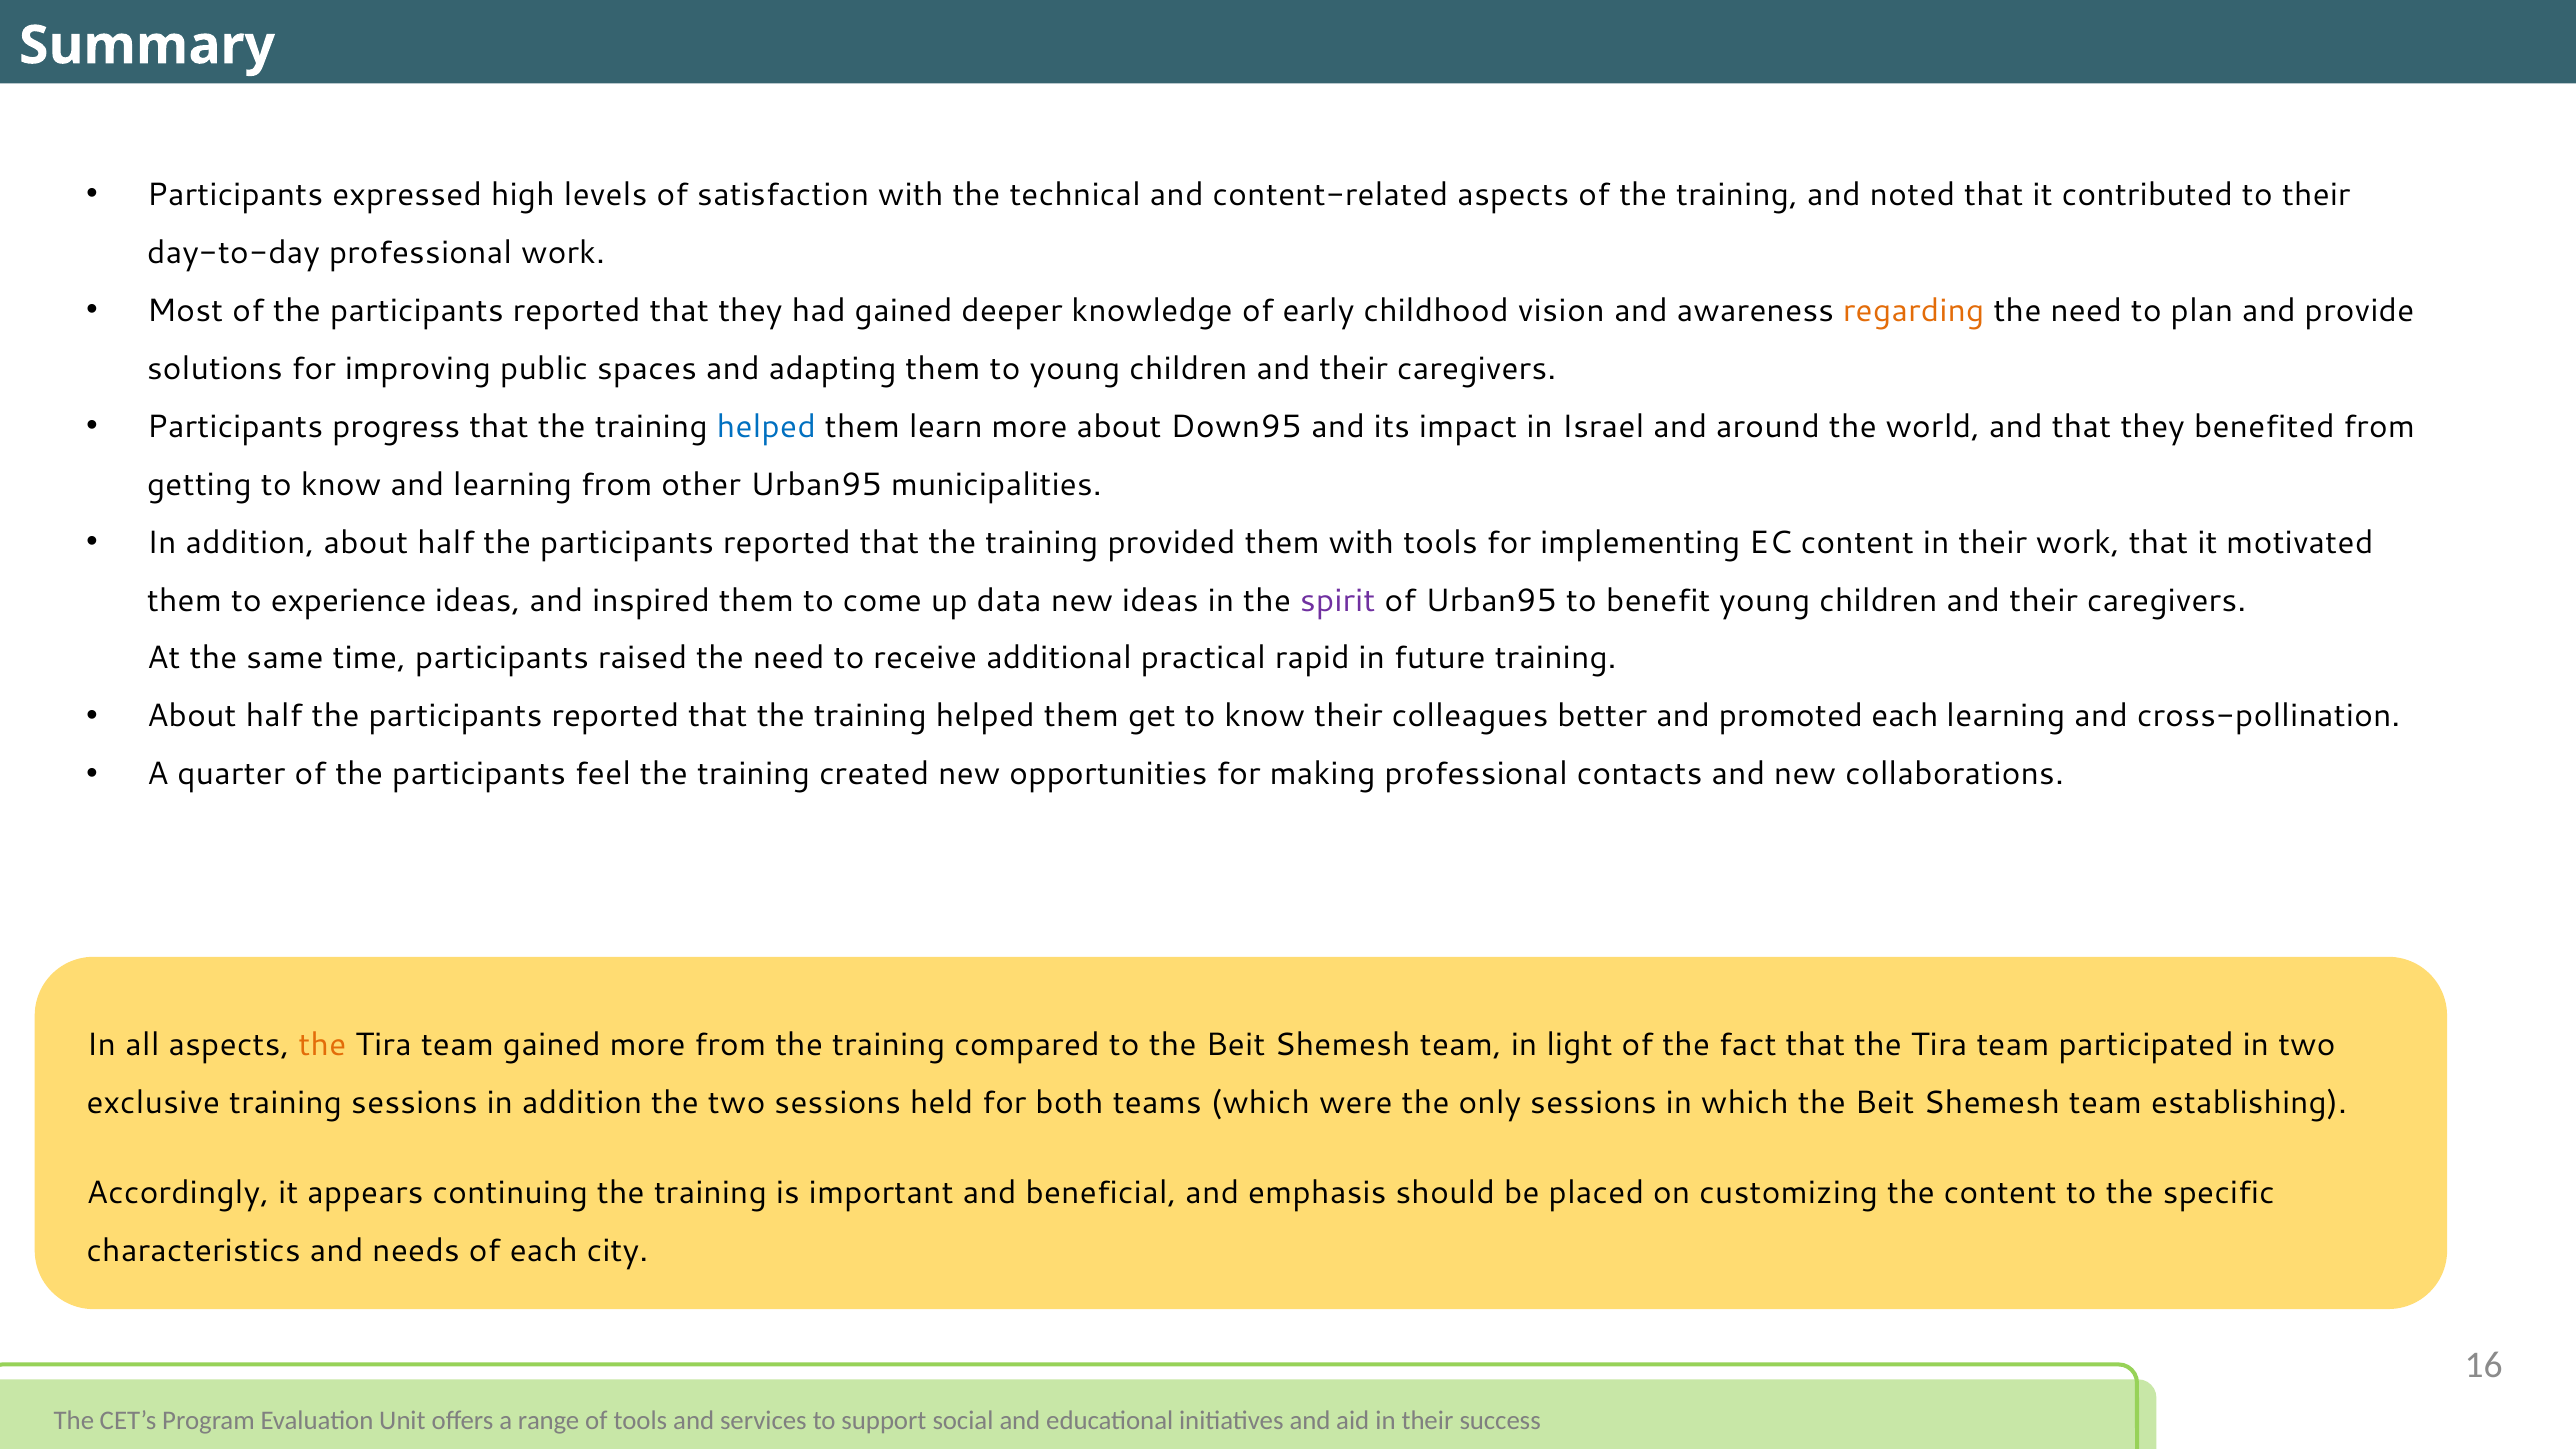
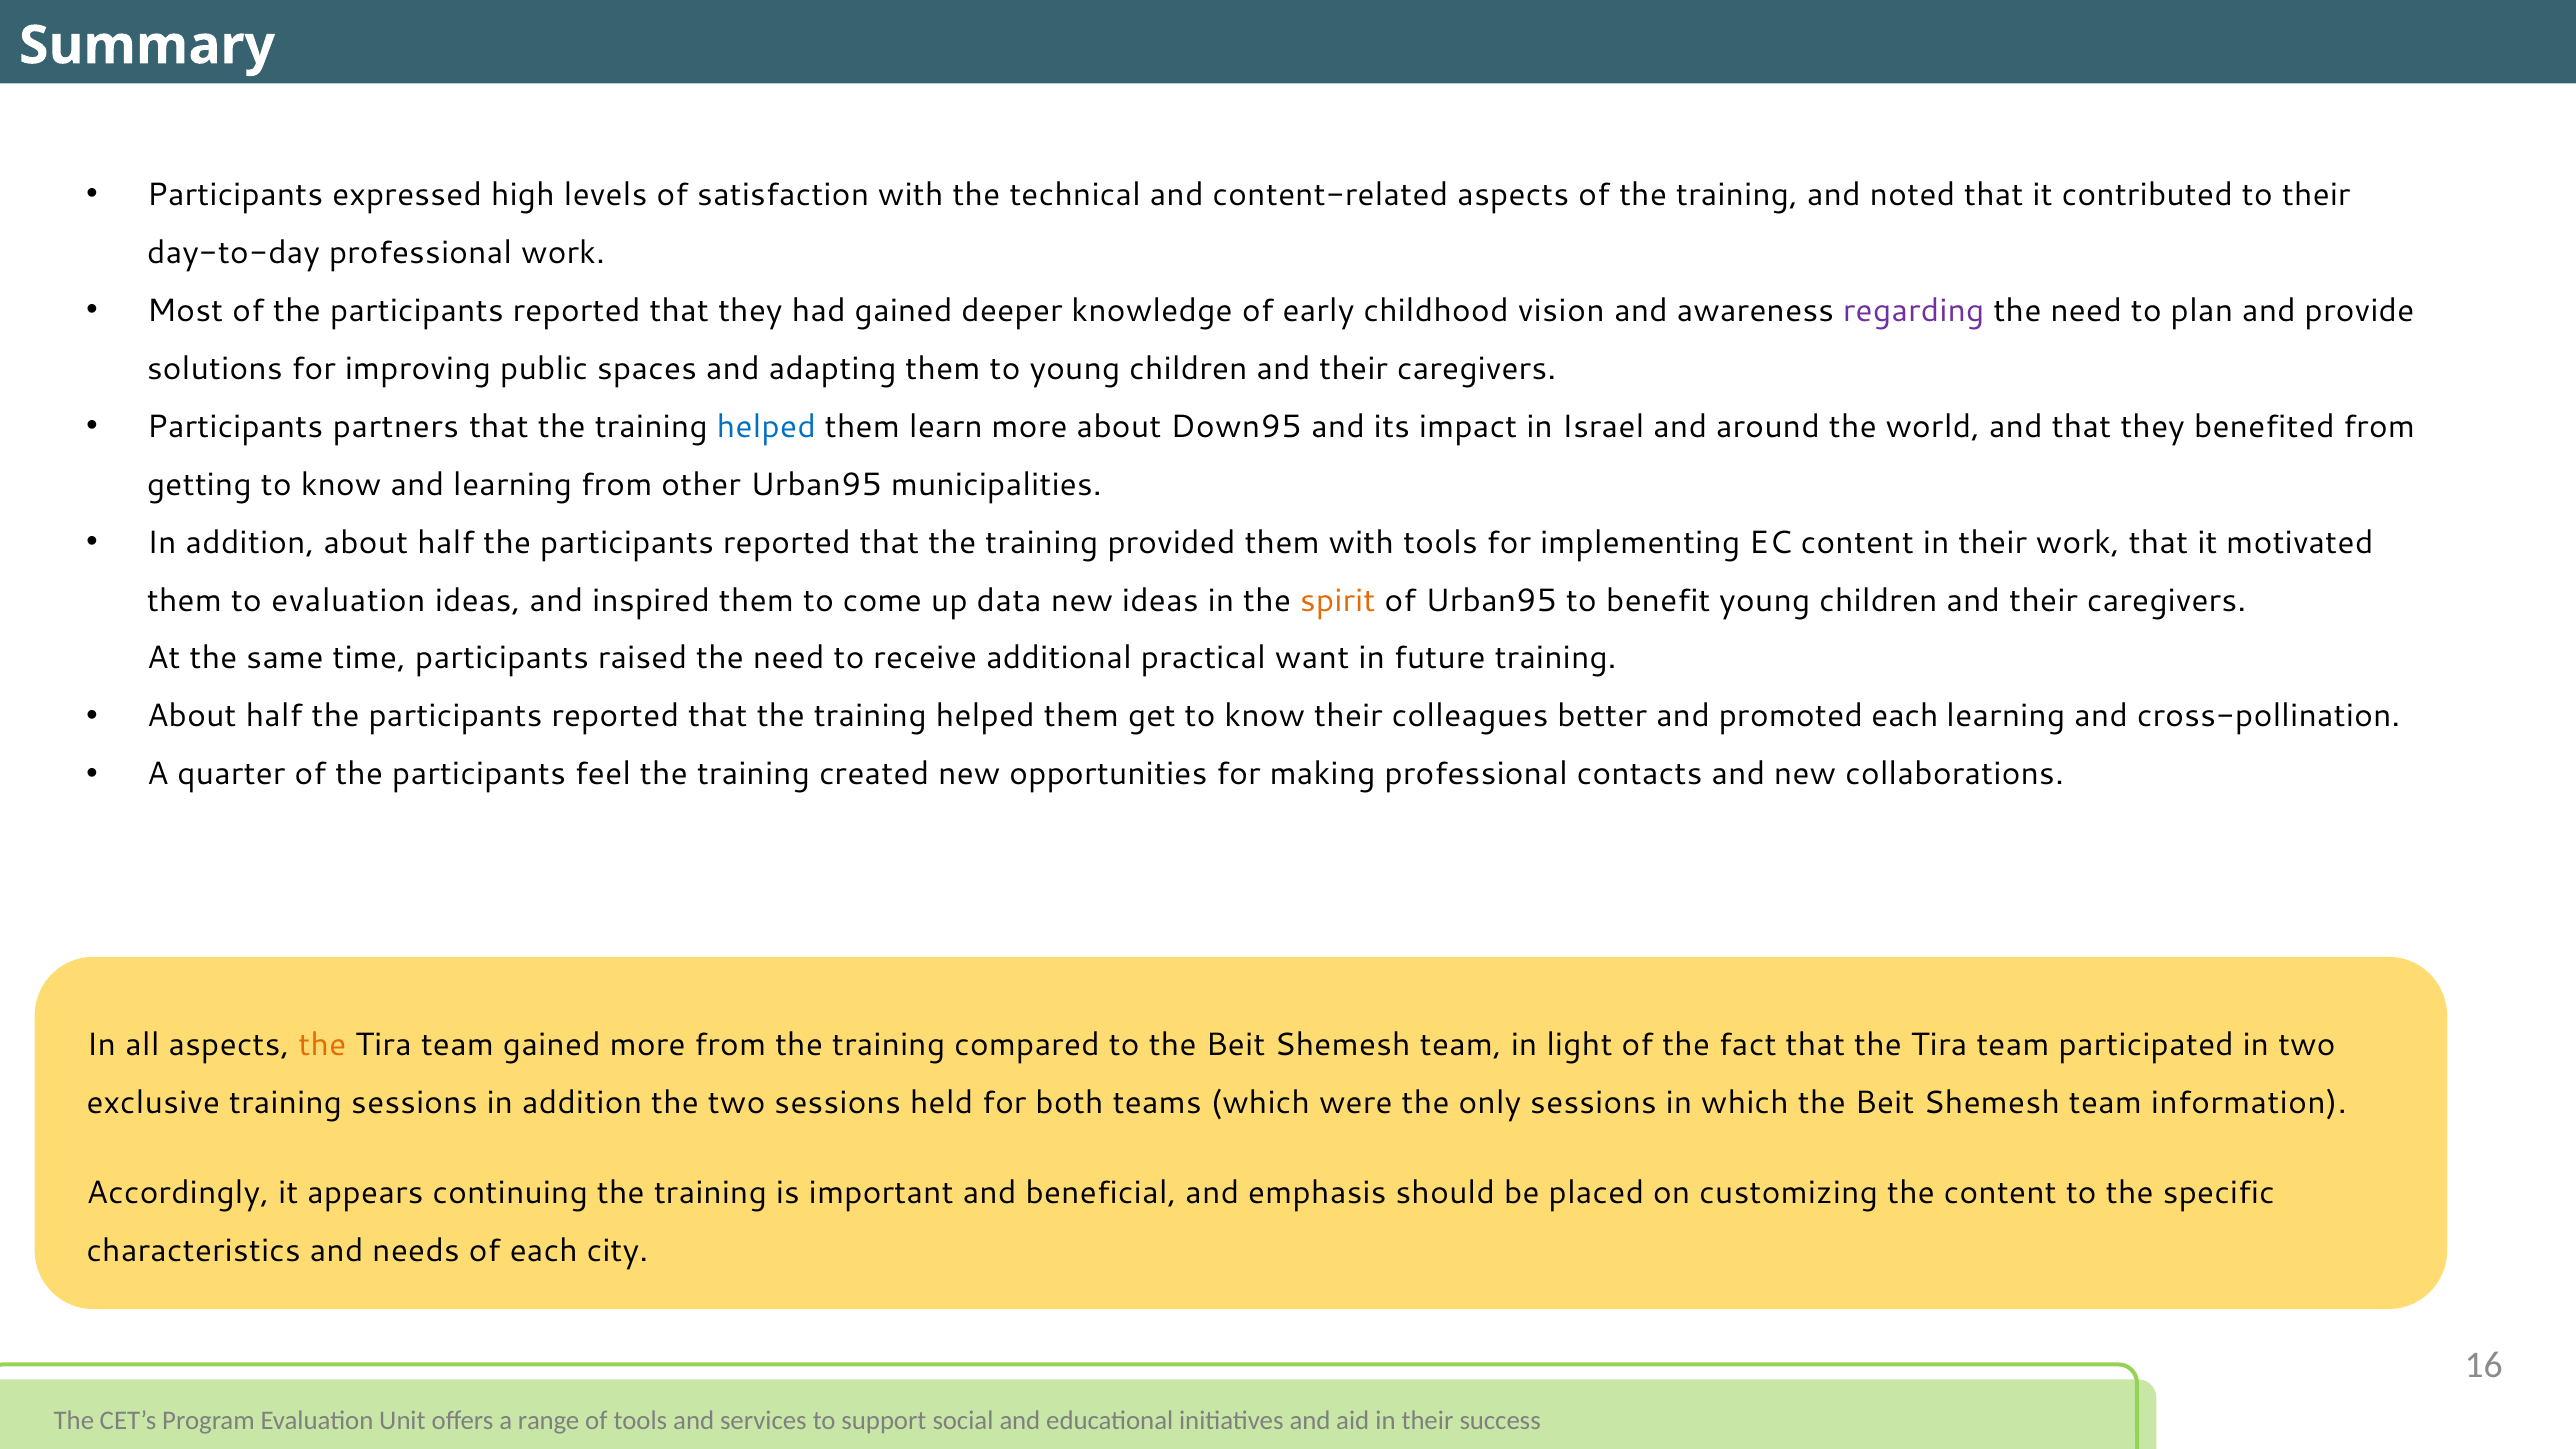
regarding colour: orange -> purple
progress: progress -> partners
to experience: experience -> evaluation
spirit colour: purple -> orange
rapid: rapid -> want
establishing: establishing -> information
